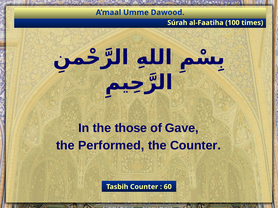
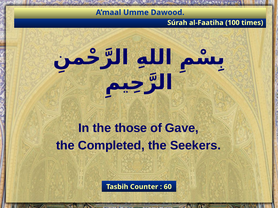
Performed: Performed -> Completed
the Counter: Counter -> Seekers
